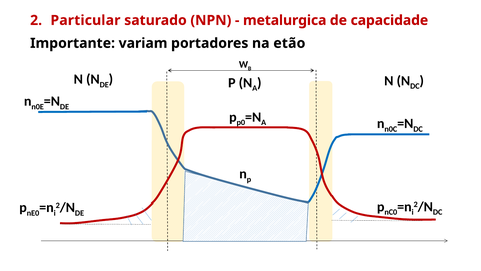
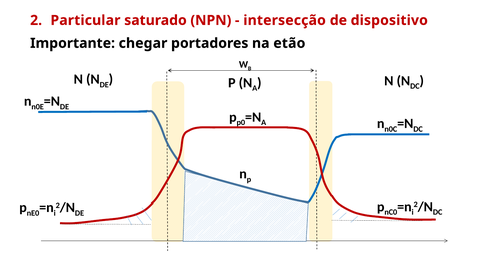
metalurgica: metalurgica -> intersecção
capacidade: capacidade -> dispositivo
variam: variam -> chegar
